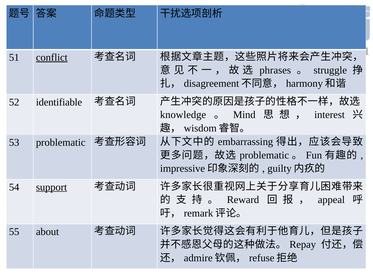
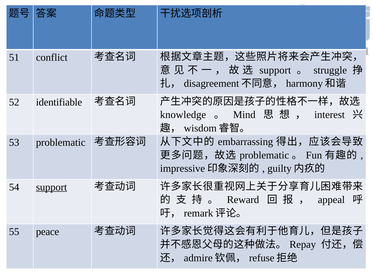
conflict underline: present -> none
phrases at (275, 70): phrases -> support
about: about -> peace
